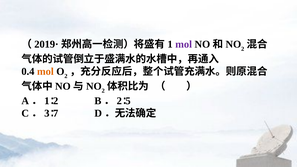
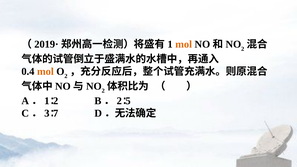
mol at (184, 44) colour: purple -> orange
